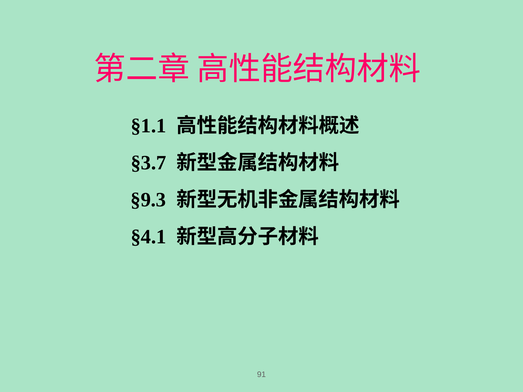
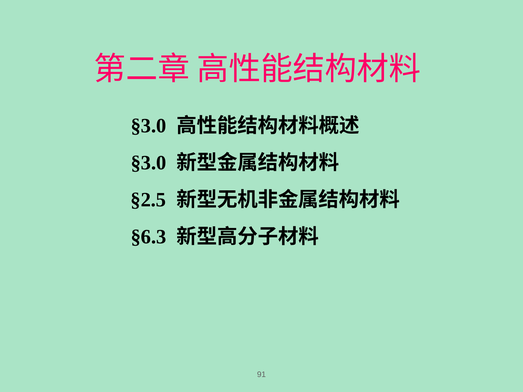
§1.1 at (148, 126): §1.1 -> §3.0
§3.7 at (148, 163): §3.7 -> §3.0
§9.3: §9.3 -> §2.5
§4.1: §4.1 -> §6.3
